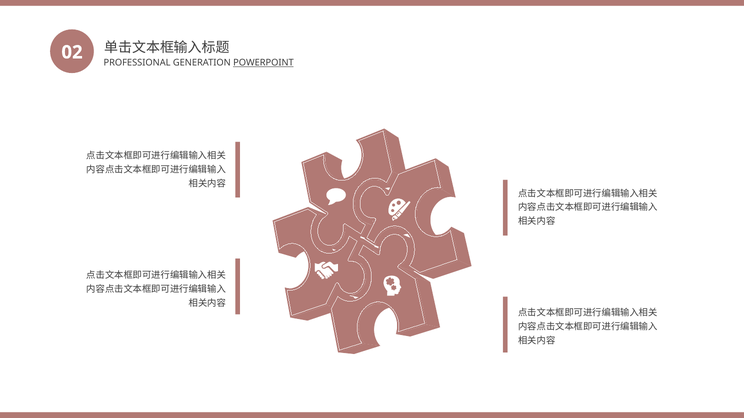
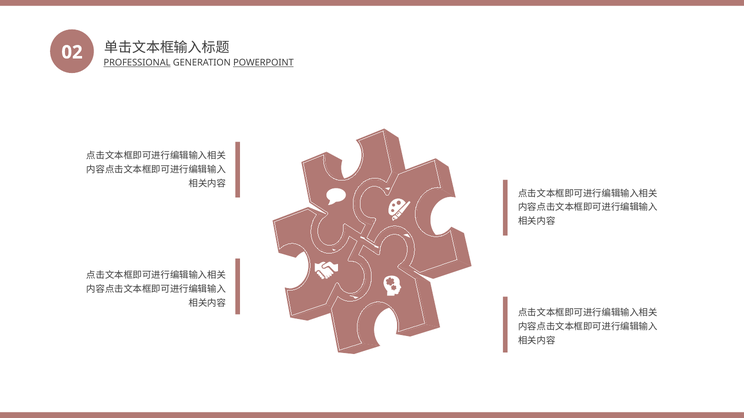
PROFESSIONAL underline: none -> present
